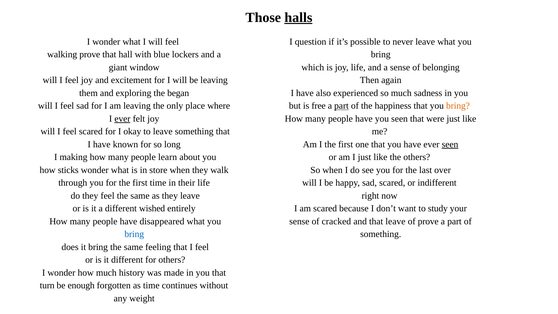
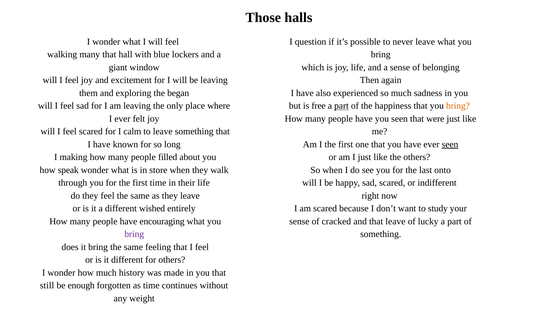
halls underline: present -> none
walking prove: prove -> many
ever at (122, 119) underline: present -> none
okay: okay -> calm
learn: learn -> filled
sticks: sticks -> speak
over: over -> onto
disappeared: disappeared -> encouraging
of prove: prove -> lucky
bring at (134, 234) colour: blue -> purple
turn: turn -> still
